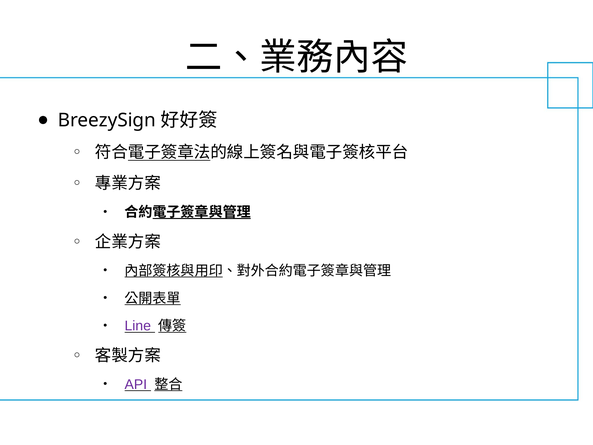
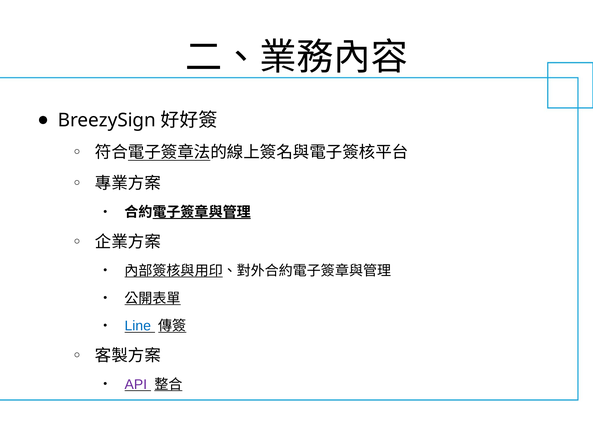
Line colour: purple -> blue
